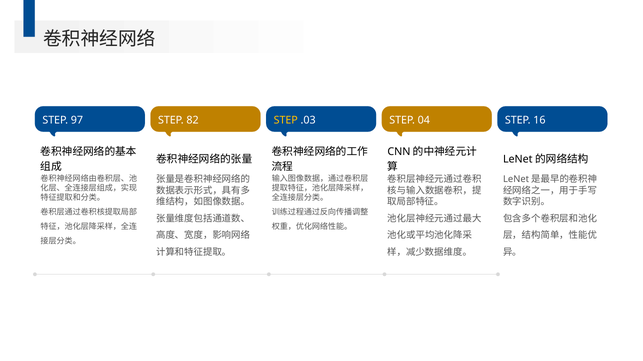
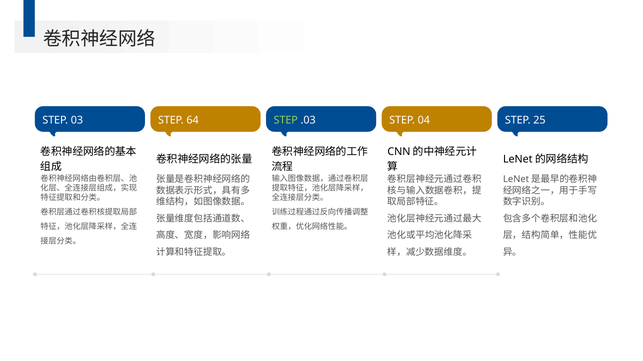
97: 97 -> 03
82: 82 -> 64
STEP at (286, 120) colour: yellow -> light green
16: 16 -> 25
